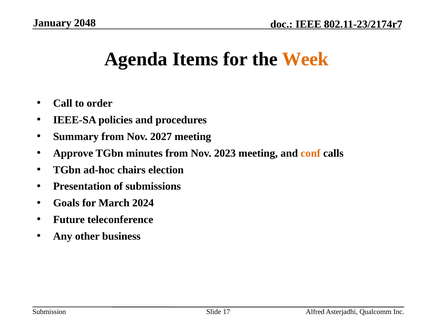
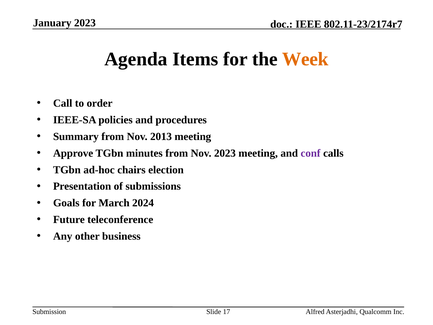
January 2048: 2048 -> 2023
2027: 2027 -> 2013
conf colour: orange -> purple
